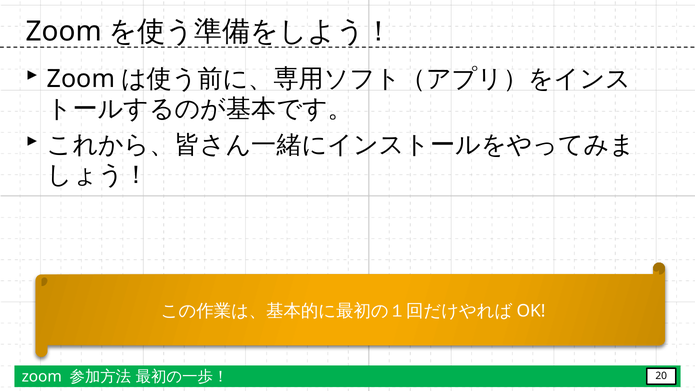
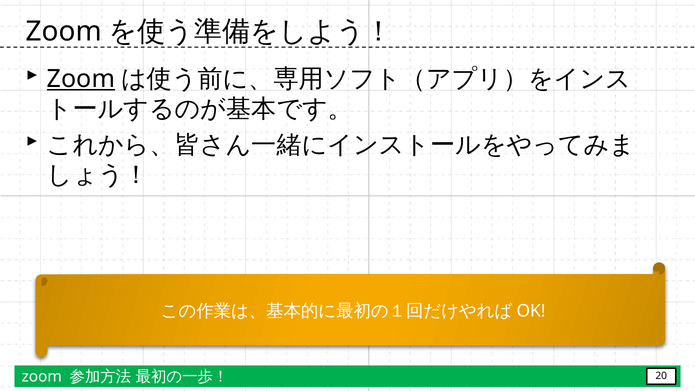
Zoom at (81, 79) underline: none -> present
